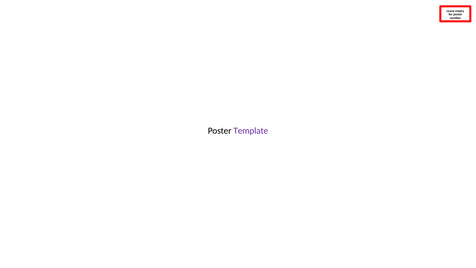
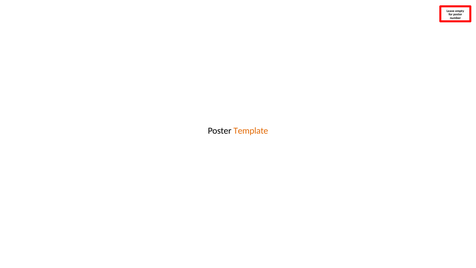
Template colour: purple -> orange
